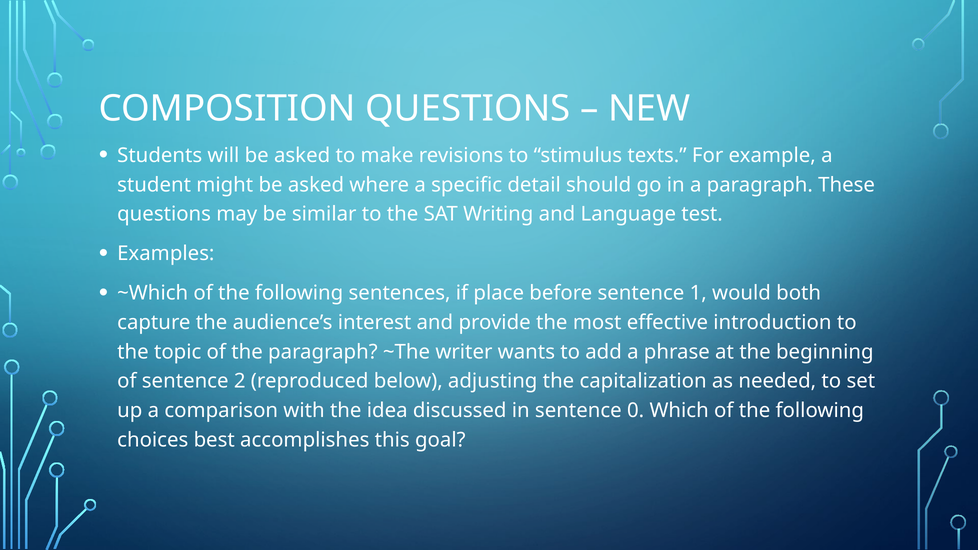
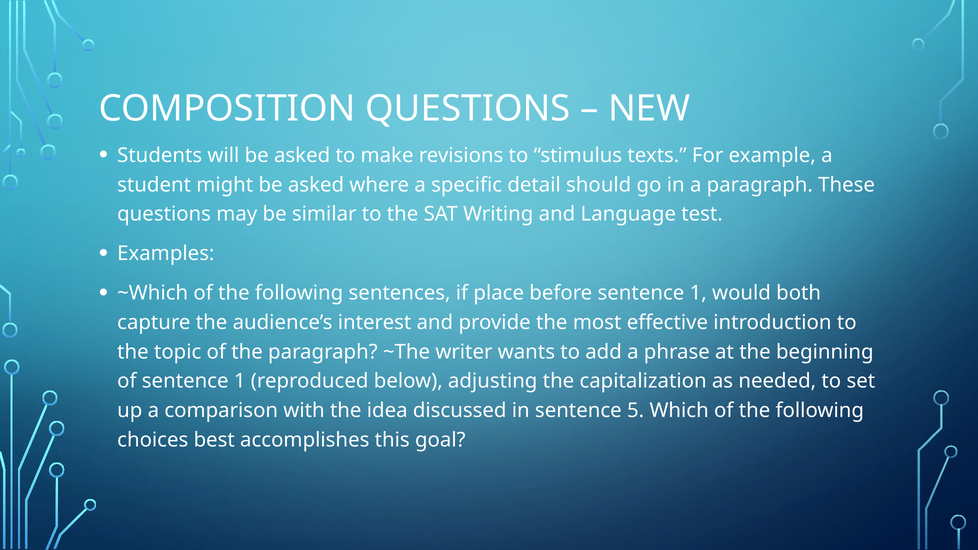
of sentence 2: 2 -> 1
0: 0 -> 5
